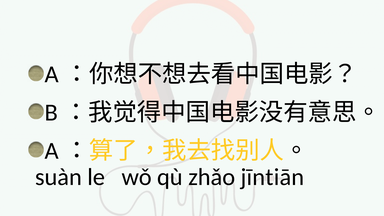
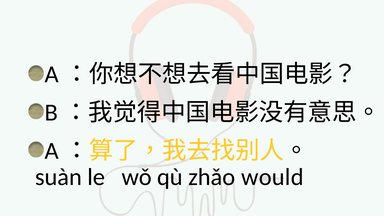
jīntiān: jīntiān -> would
